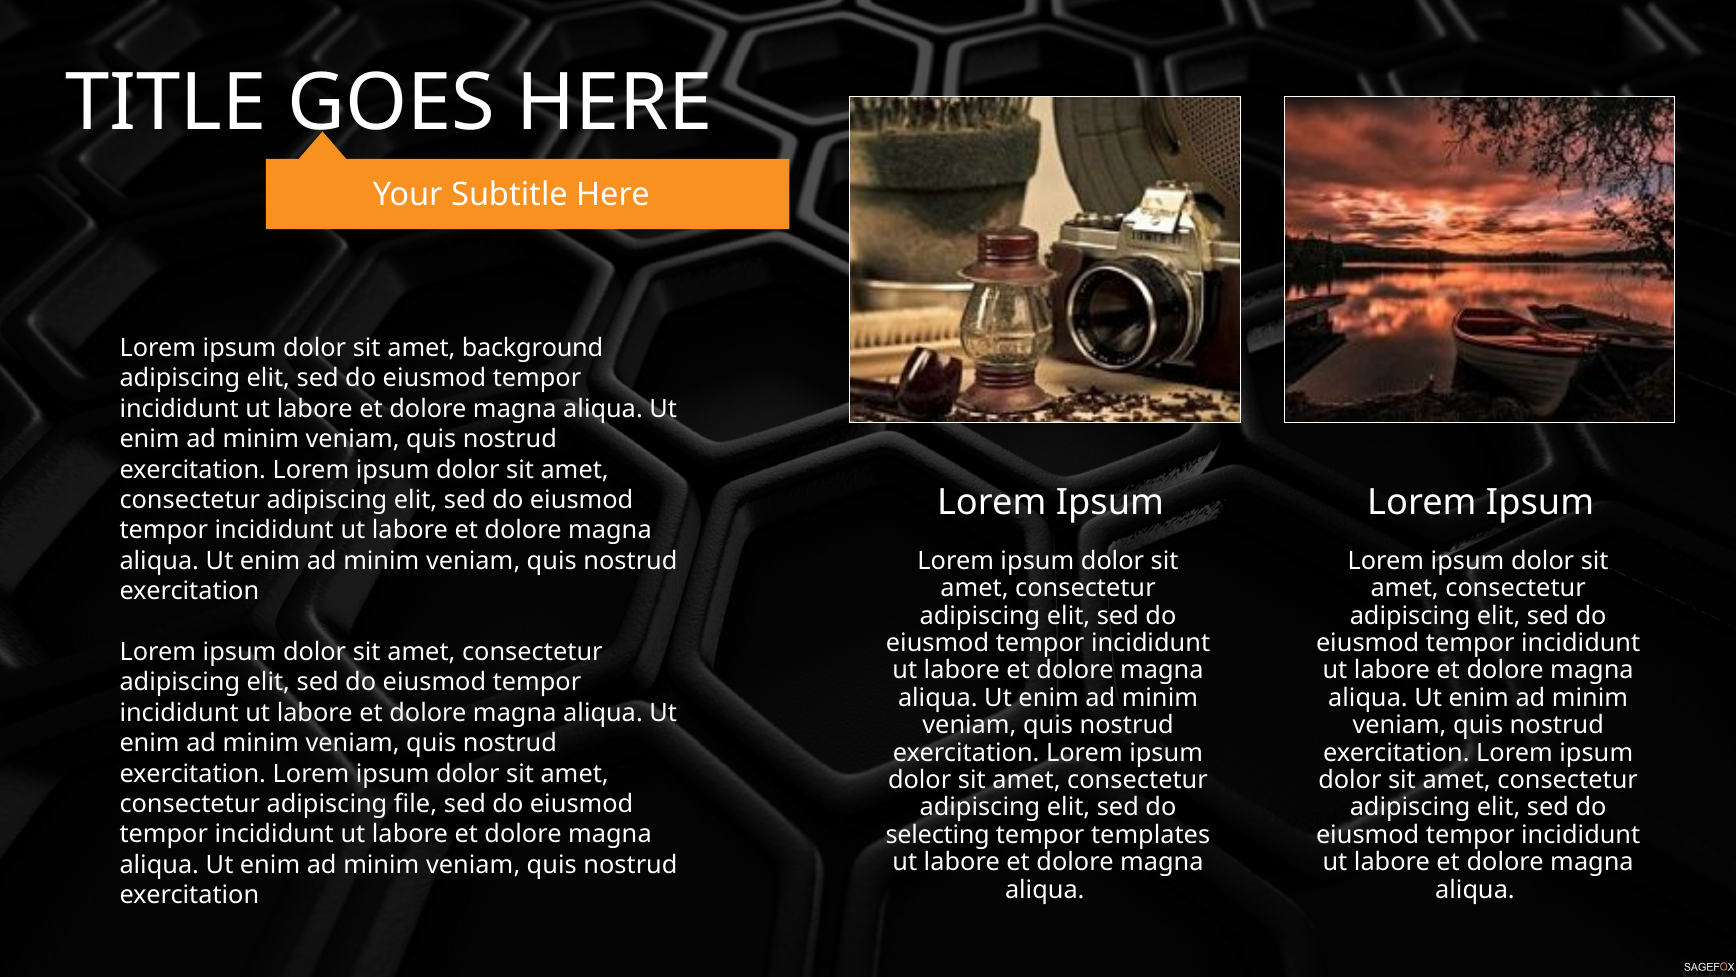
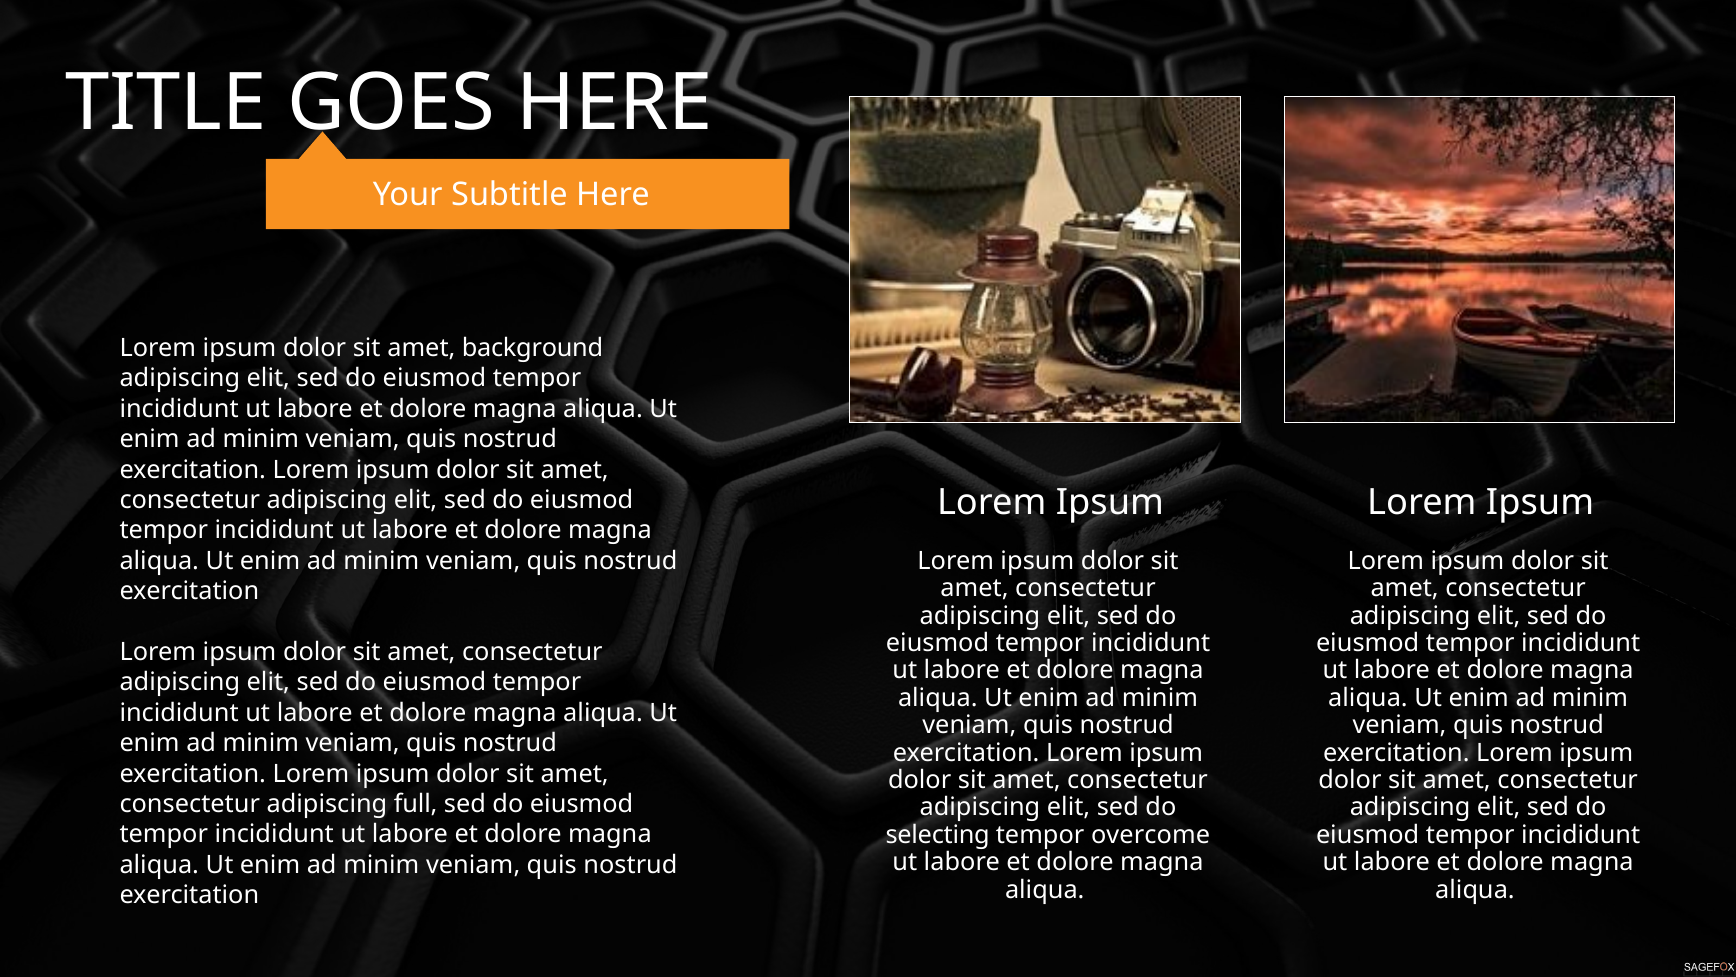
file: file -> full
templates: templates -> overcome
